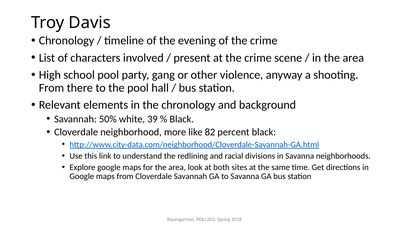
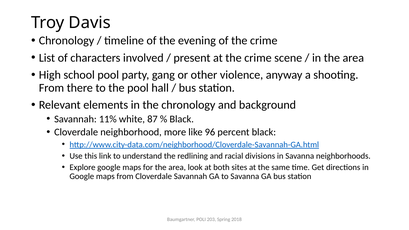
50%: 50% -> 11%
39: 39 -> 87
82: 82 -> 96
